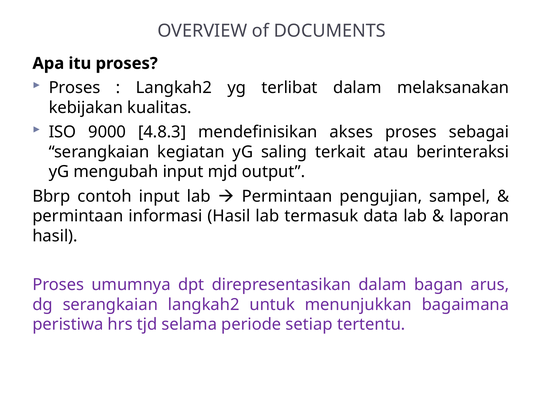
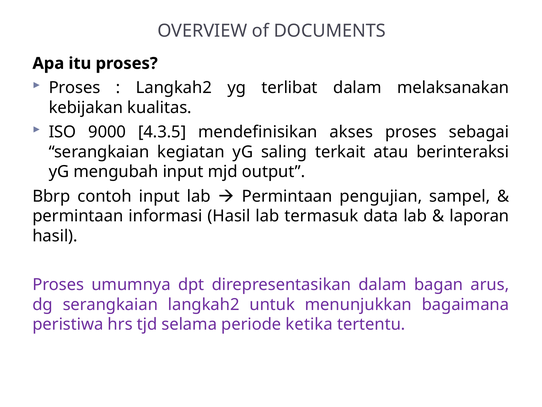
4.8.3: 4.8.3 -> 4.3.5
setiap: setiap -> ketika
